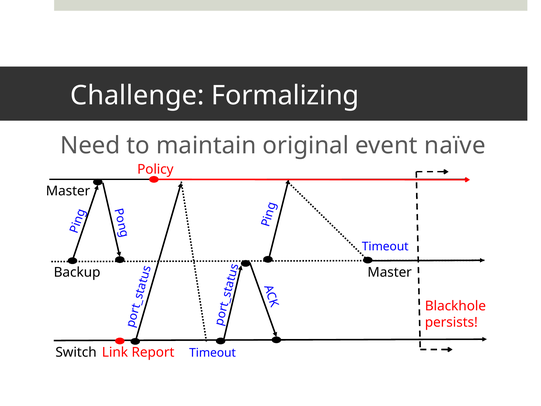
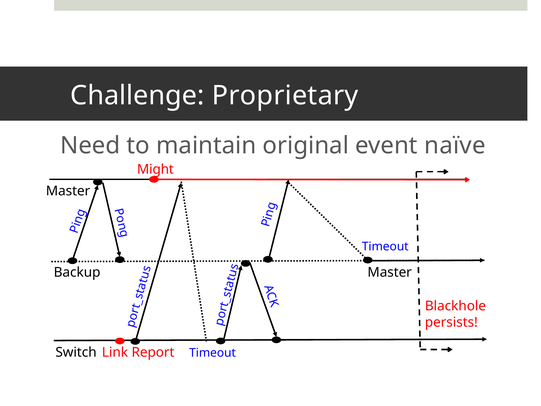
Formalizing: Formalizing -> Proprietary
Policy: Policy -> Might
